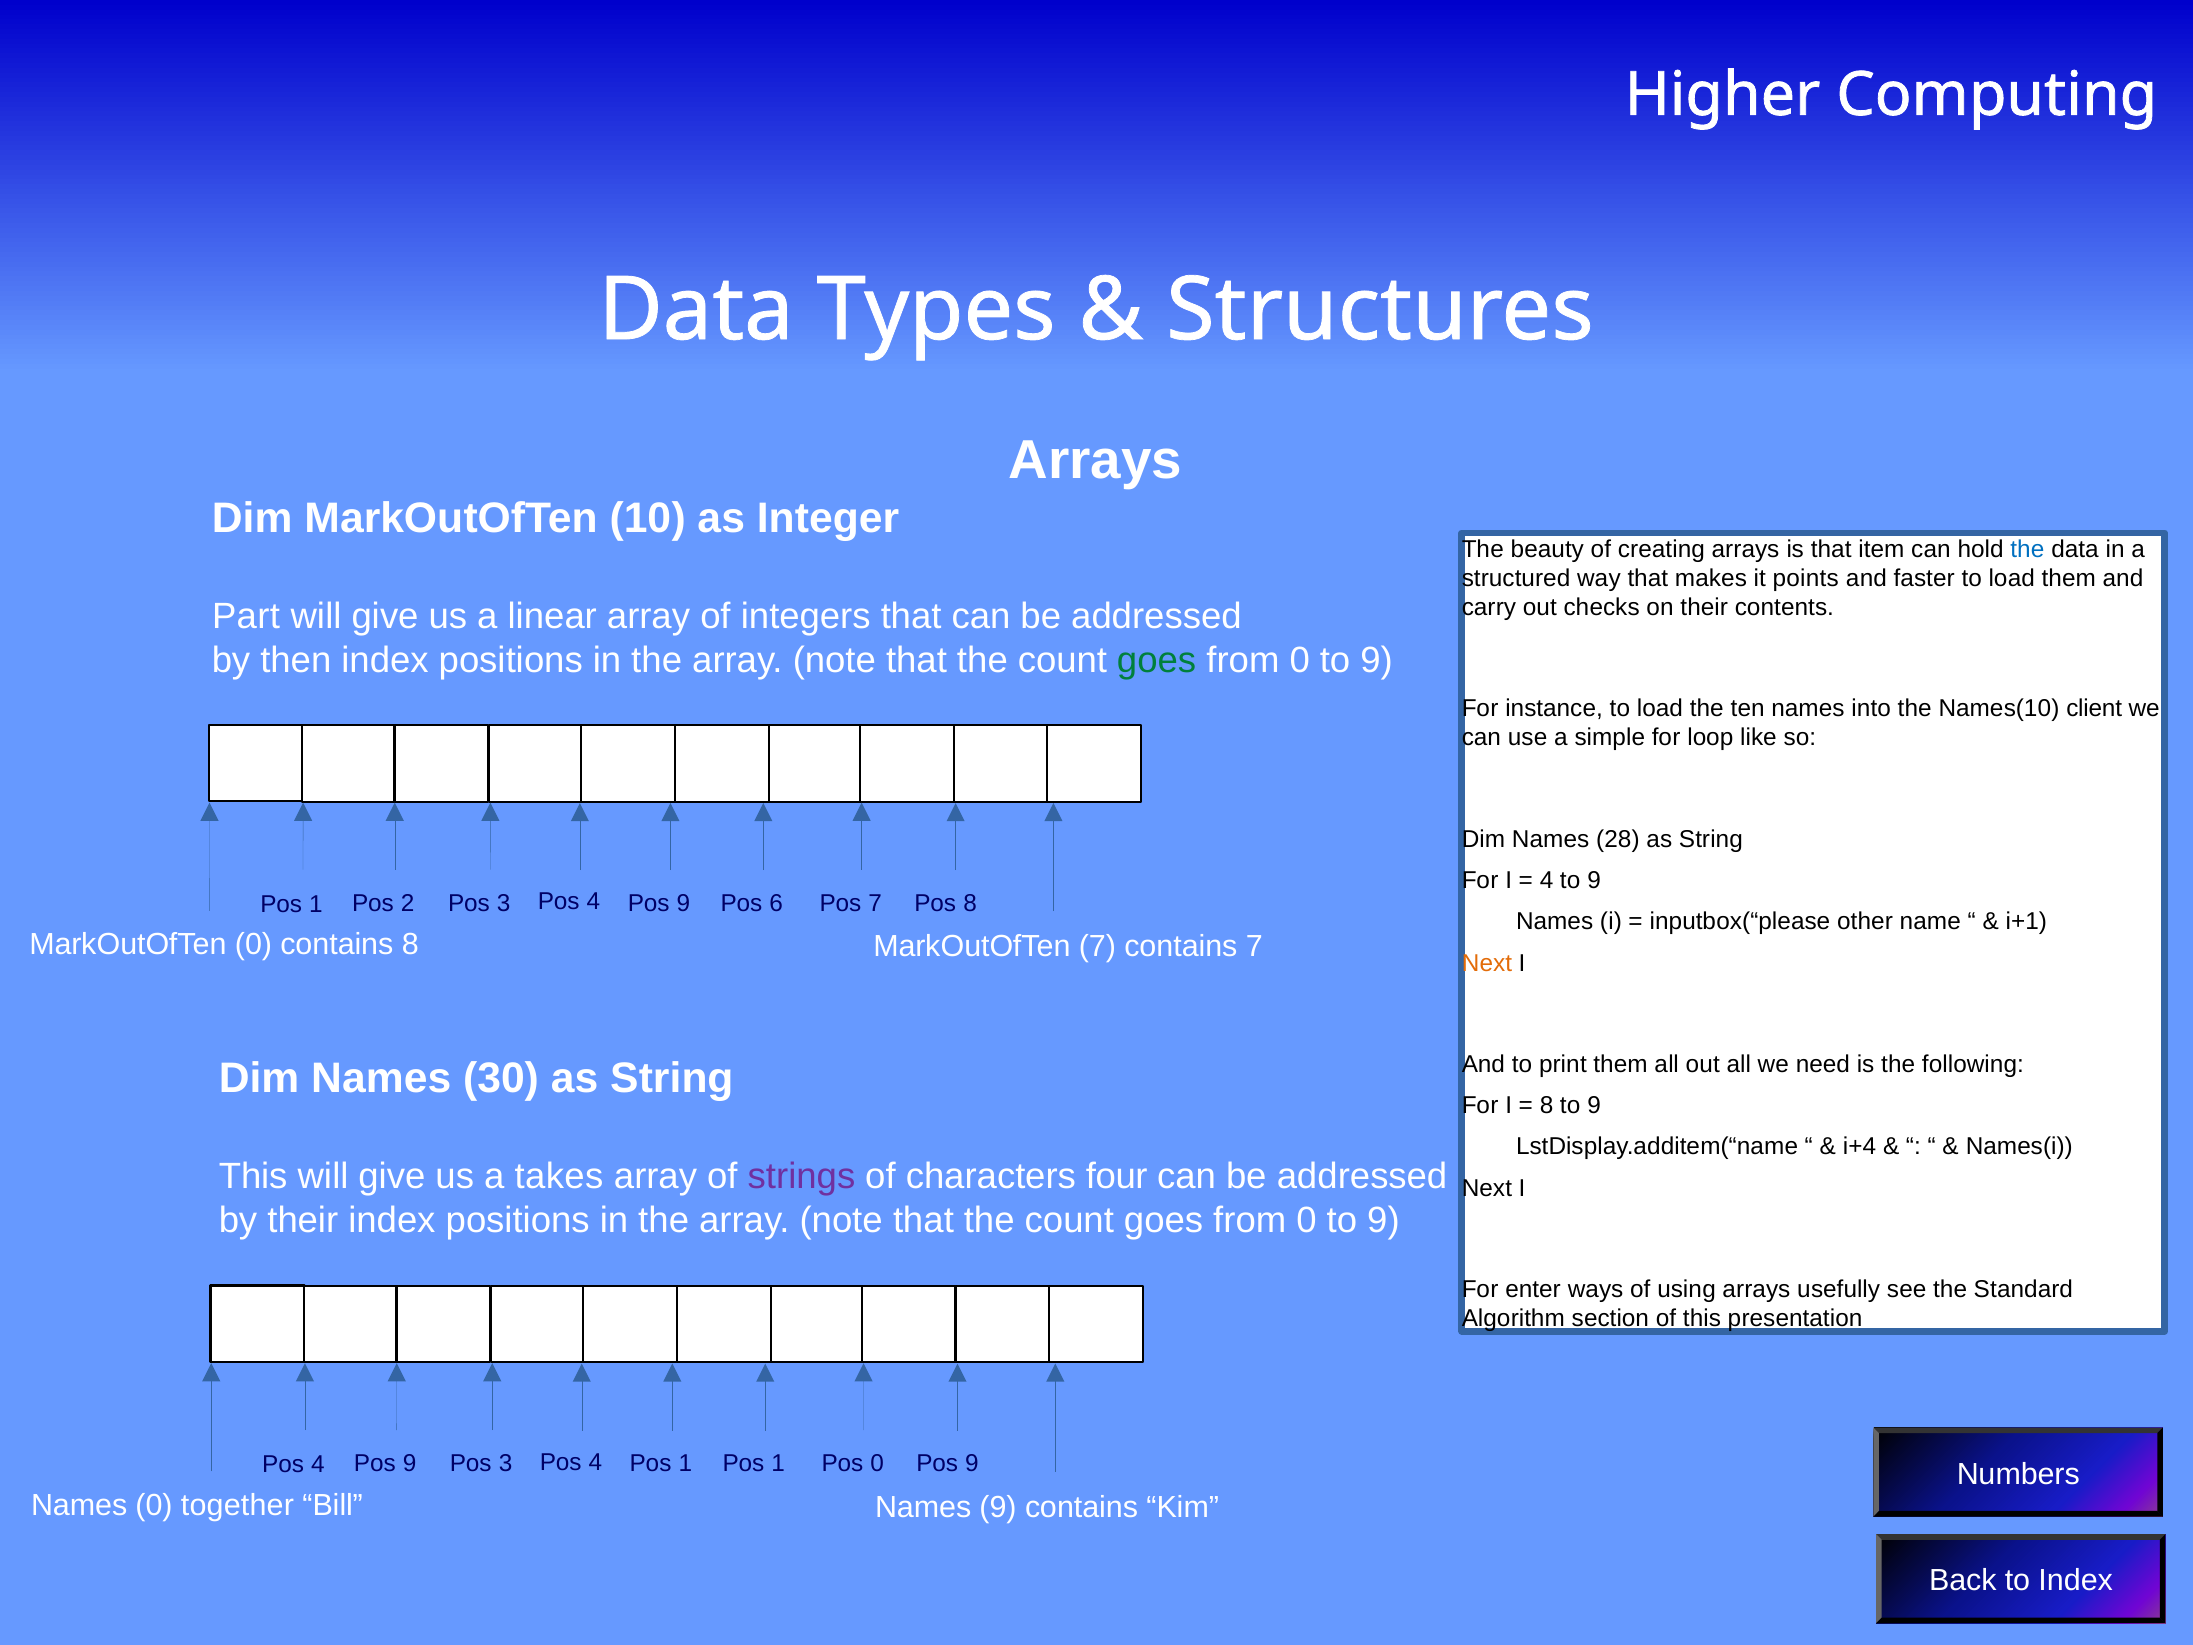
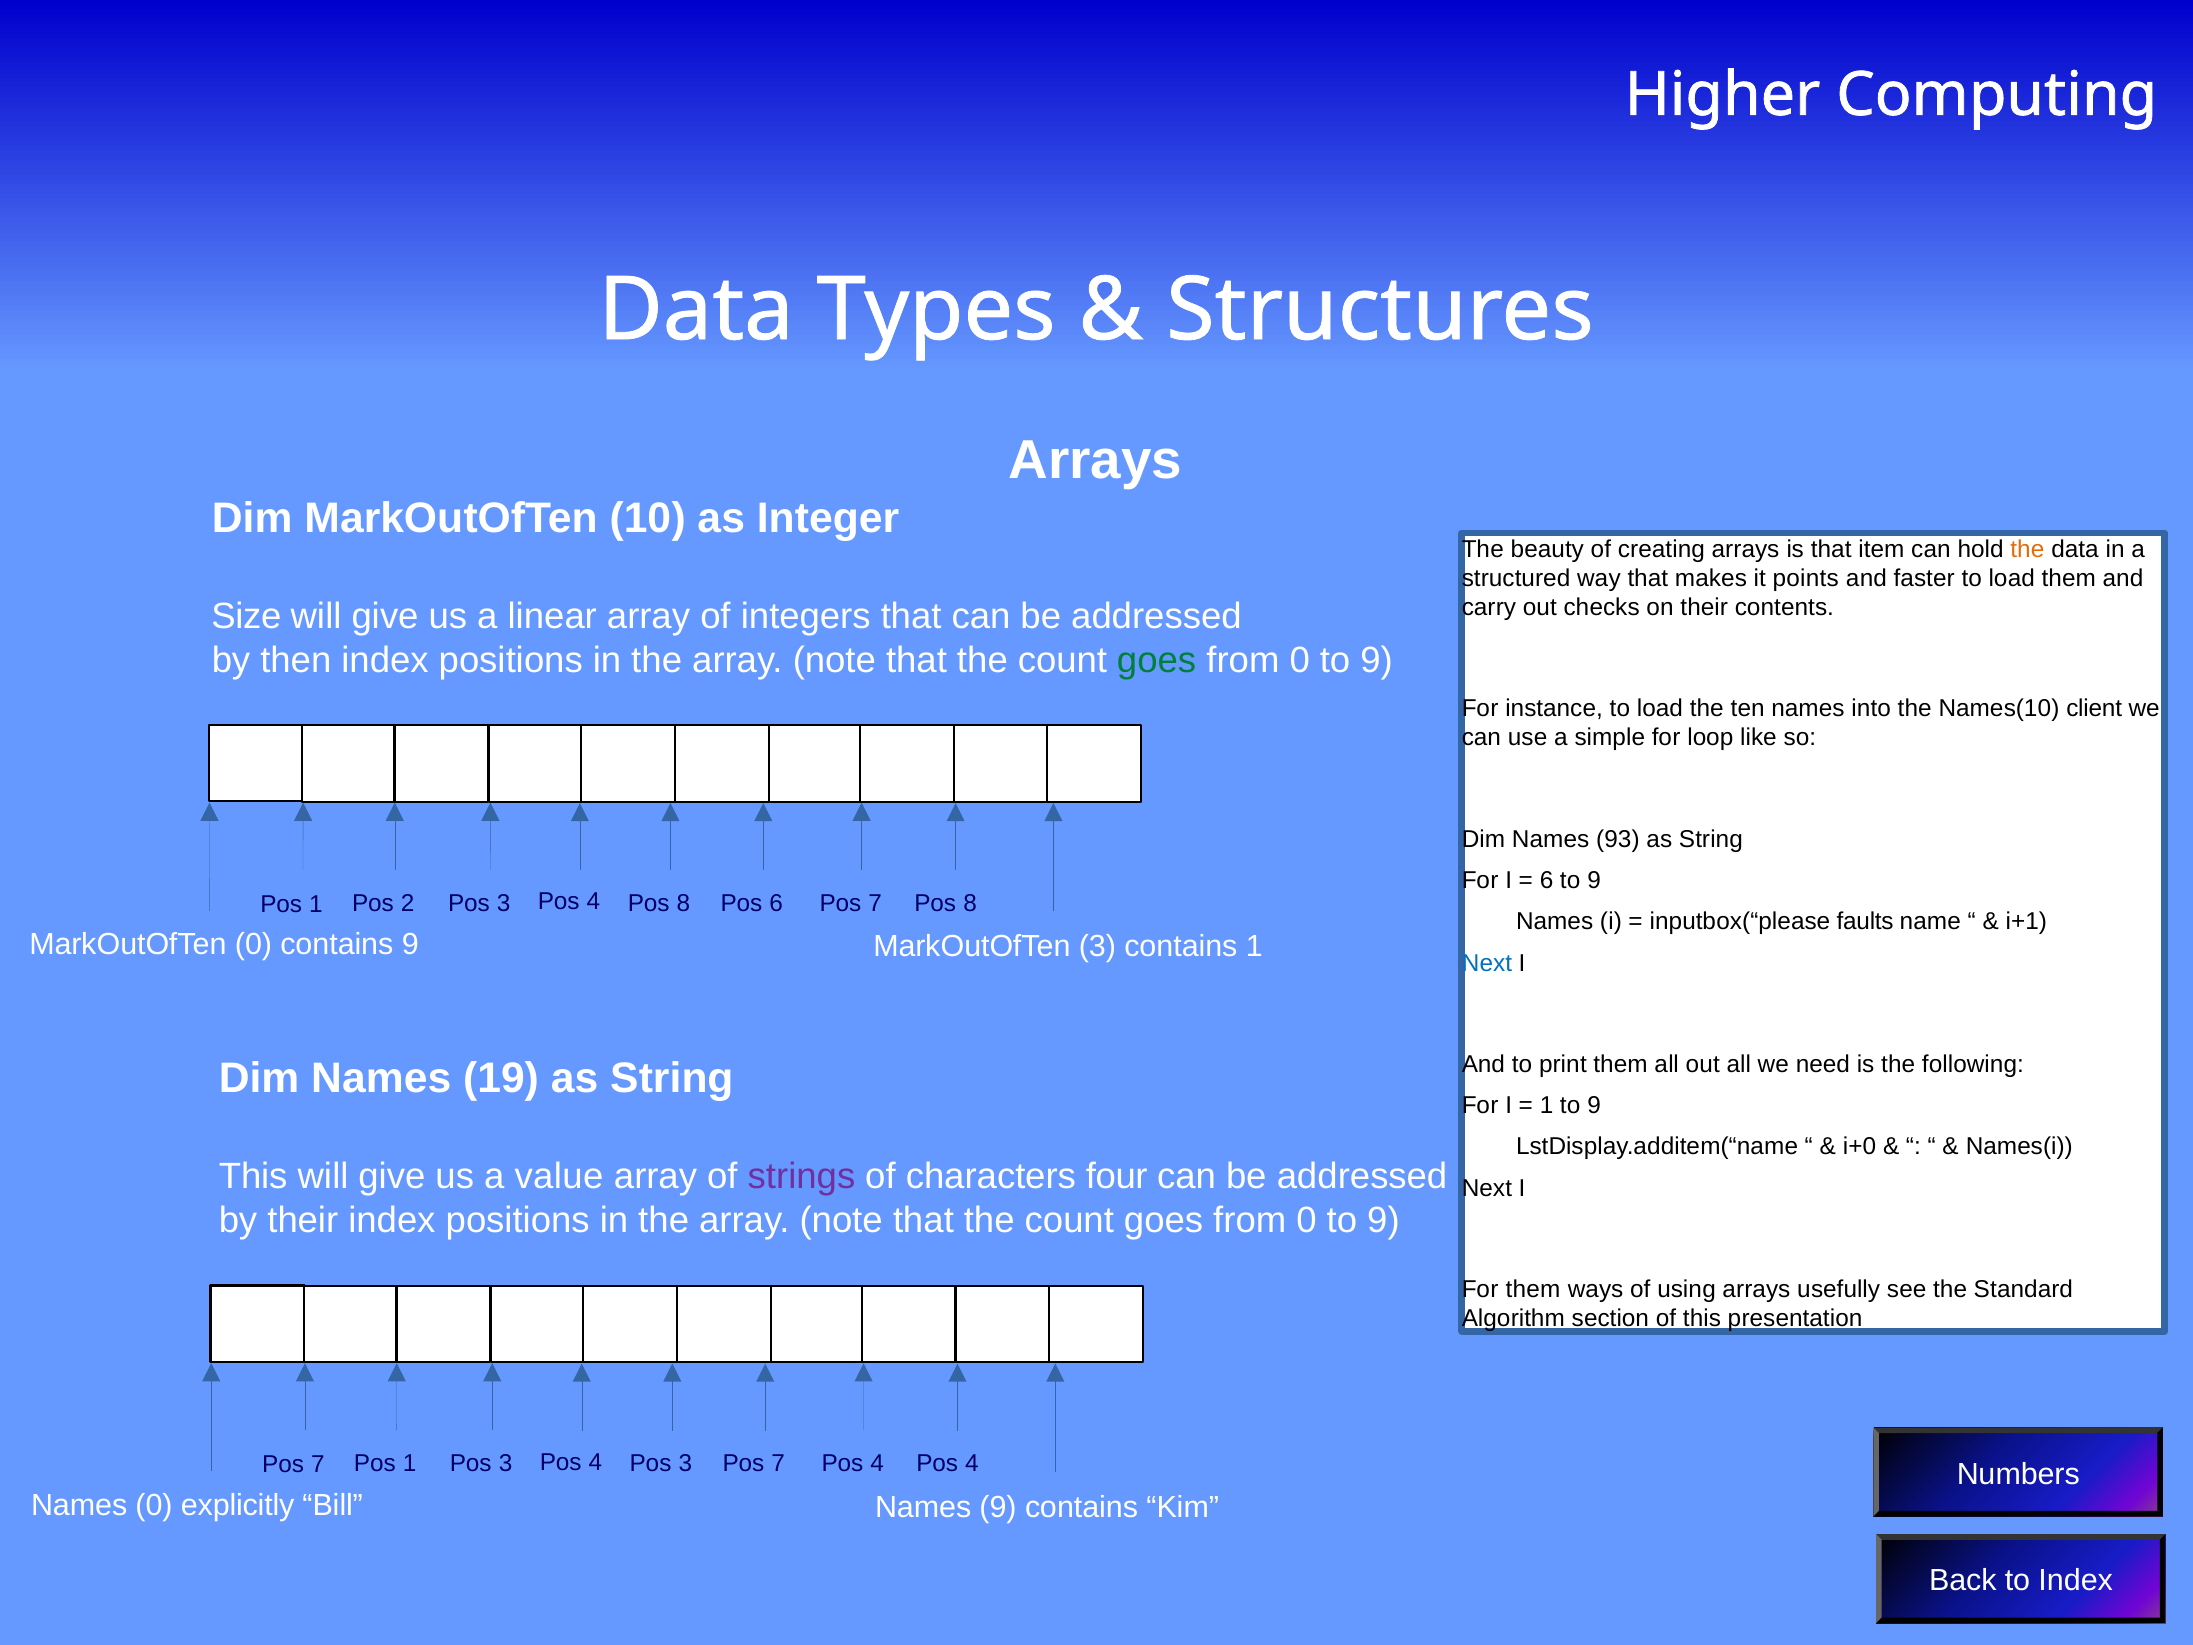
the at (2027, 549) colour: blue -> orange
Part: Part -> Size
28: 28 -> 93
4 at (1547, 880): 4 -> 6
9 at (683, 903): 9 -> 8
other: other -> faults
contains 8: 8 -> 9
MarkOutOfTen 7: 7 -> 3
contains 7: 7 -> 1
Next at (1487, 963) colour: orange -> blue
30: 30 -> 19
8 at (1547, 1105): 8 -> 1
i+4: i+4 -> i+0
takes: takes -> value
For enter: enter -> them
4 at (318, 1464): 4 -> 7
9 at (410, 1463): 9 -> 1
4 Pos 1: 1 -> 3
1 at (778, 1463): 1 -> 7
0 at (877, 1463): 0 -> 4
9 at (972, 1464): 9 -> 4
together: together -> explicitly
